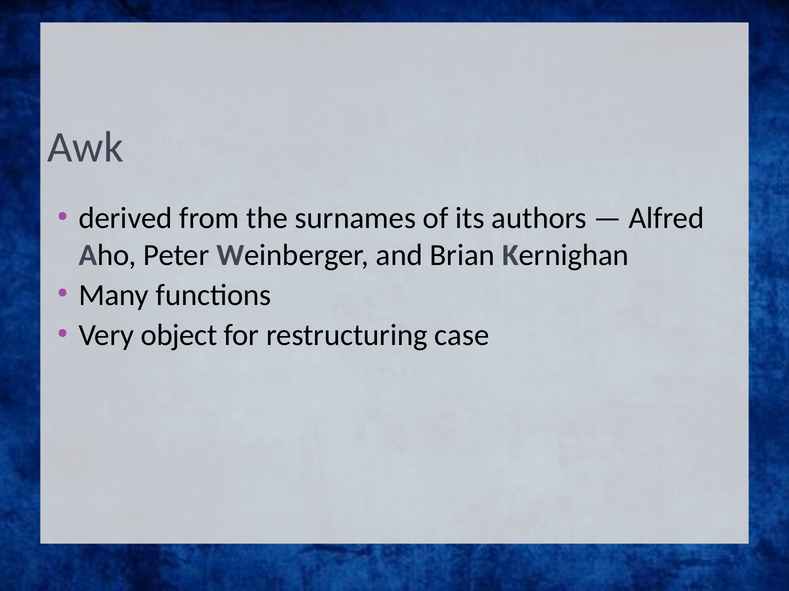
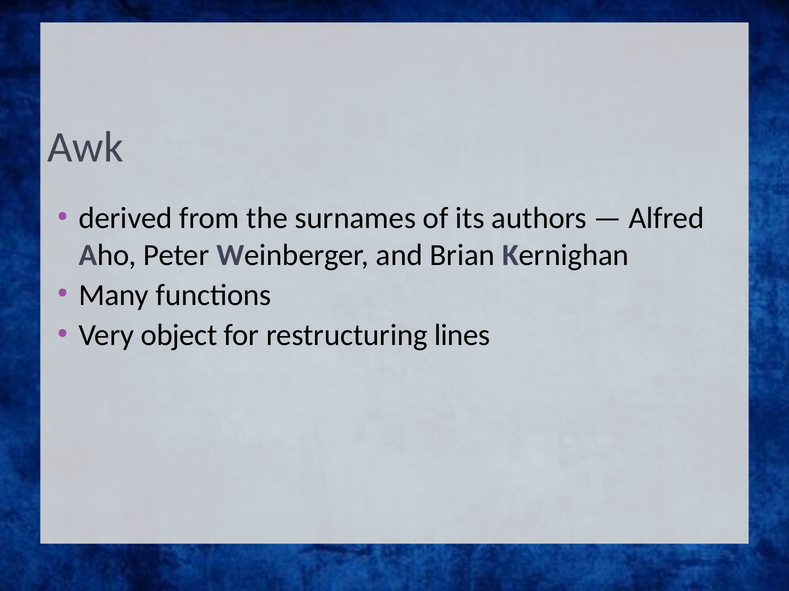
case: case -> lines
